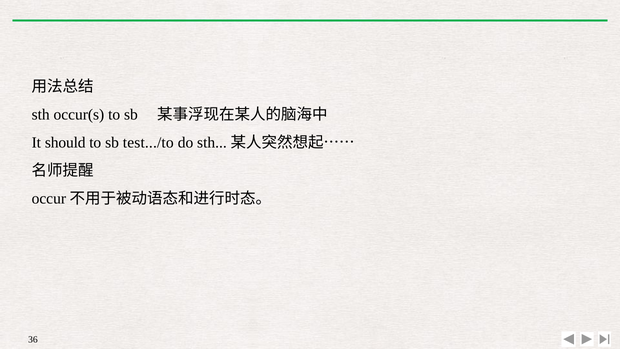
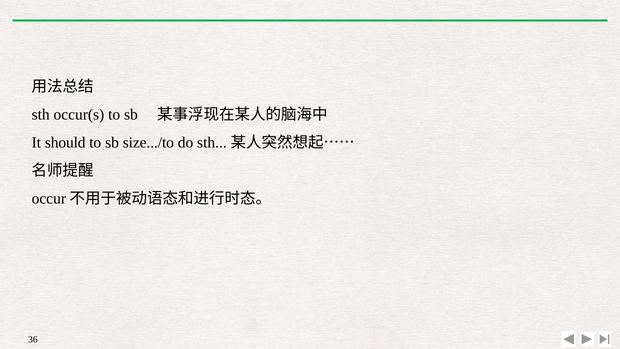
test.../to: test.../to -> size.../to
